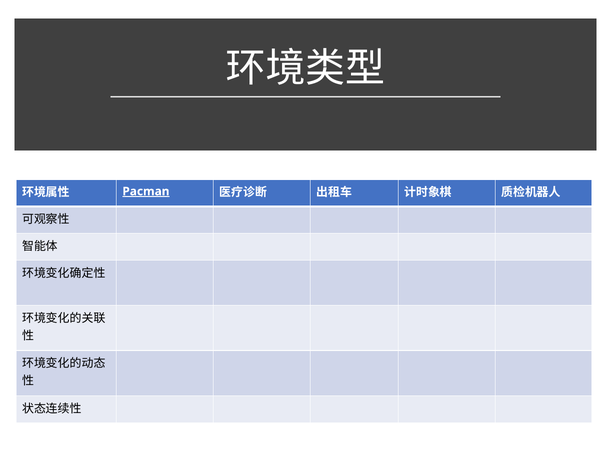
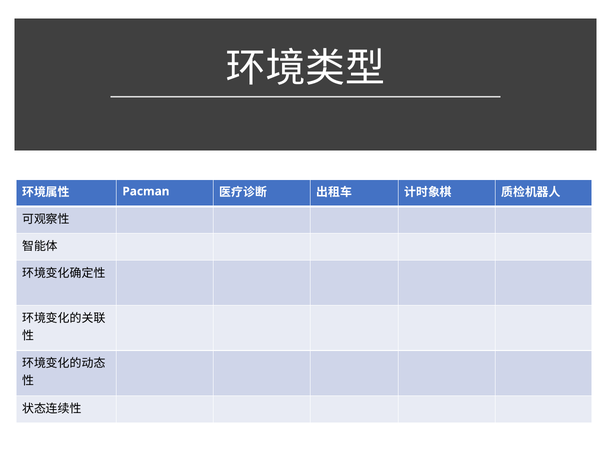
Pacman underline: present -> none
